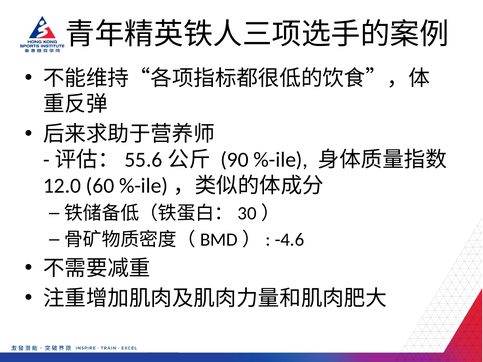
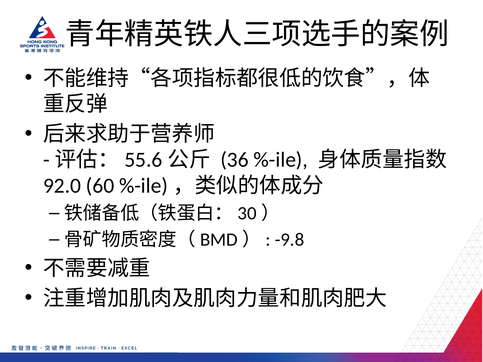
90: 90 -> 36
12.0: 12.0 -> 92.0
-4.6: -4.6 -> -9.8
